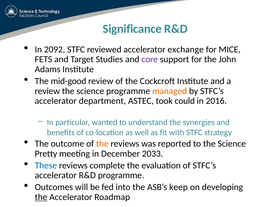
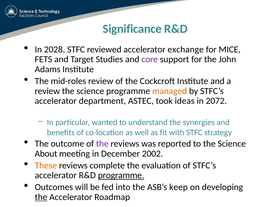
2092: 2092 -> 2028
mid-good: mid-good -> mid-roles
could: could -> ideas
2016: 2016 -> 2072
the at (102, 144) colour: orange -> purple
Pretty: Pretty -> About
2033: 2033 -> 2002
These colour: blue -> orange
programme at (121, 176) underline: none -> present
